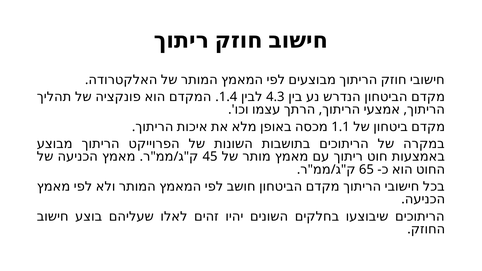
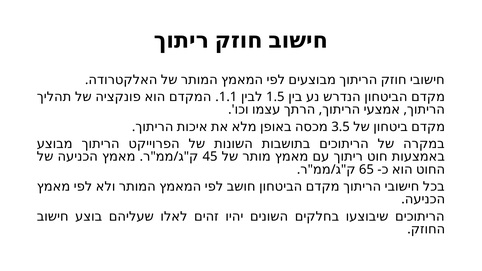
1.4: 1.4 -> 1.1
4.3: 4.3 -> 1.5
1.1: 1.1 -> 3.5
